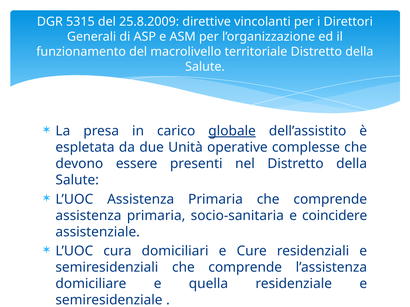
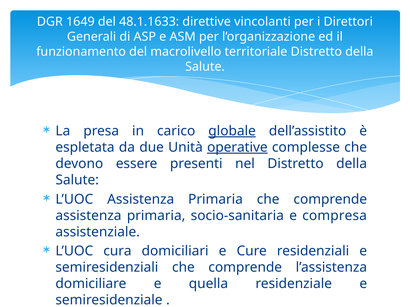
5315: 5315 -> 1649
25.8.2009: 25.8.2009 -> 48.1.1633
operative underline: none -> present
coincidere: coincidere -> compresa
